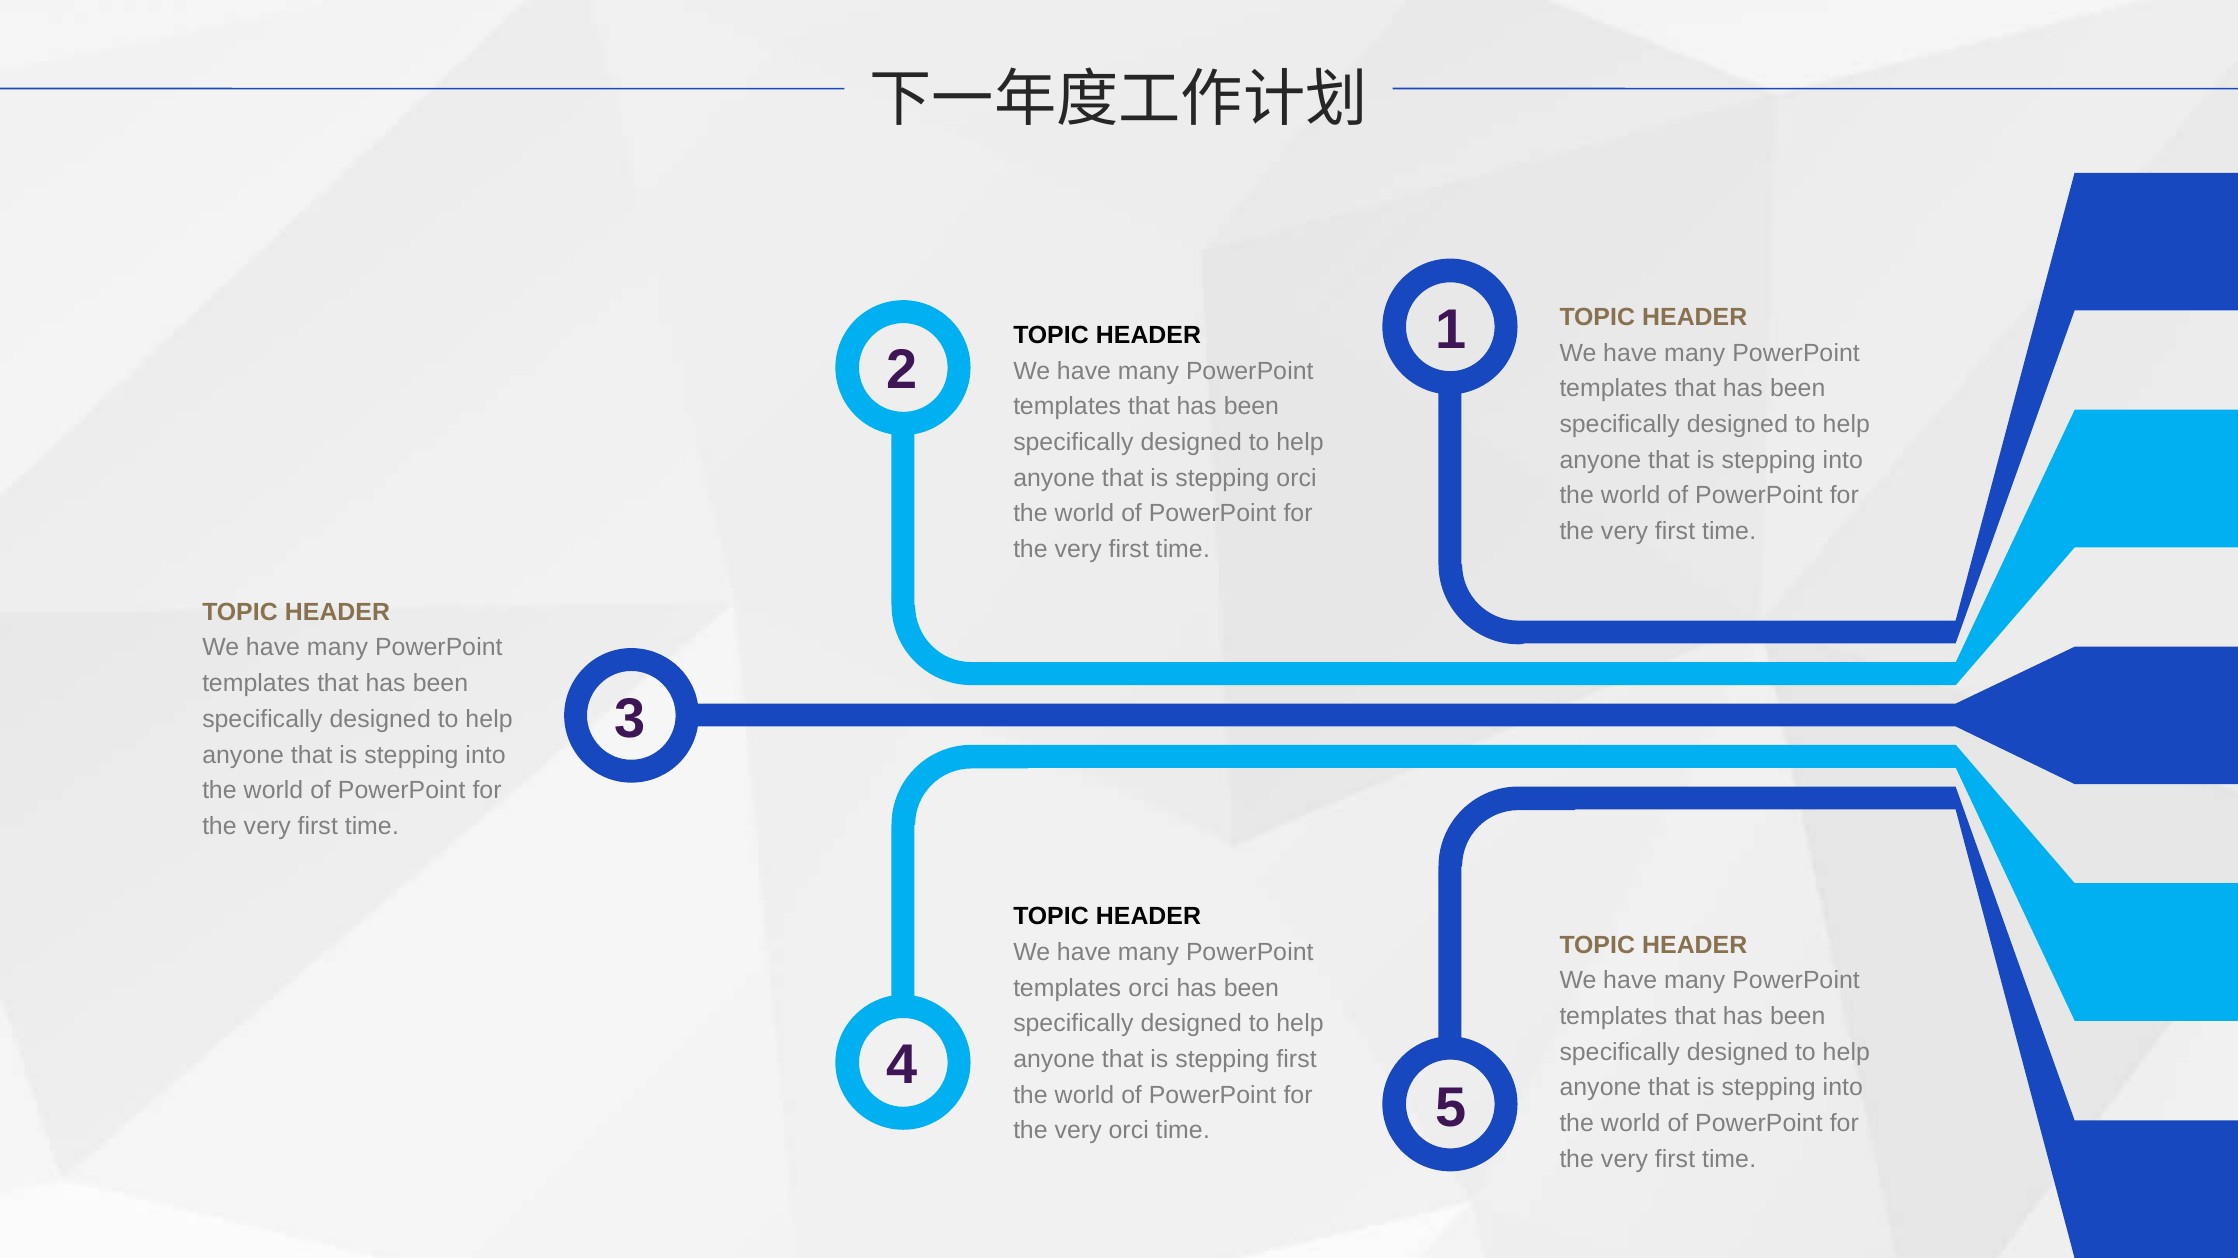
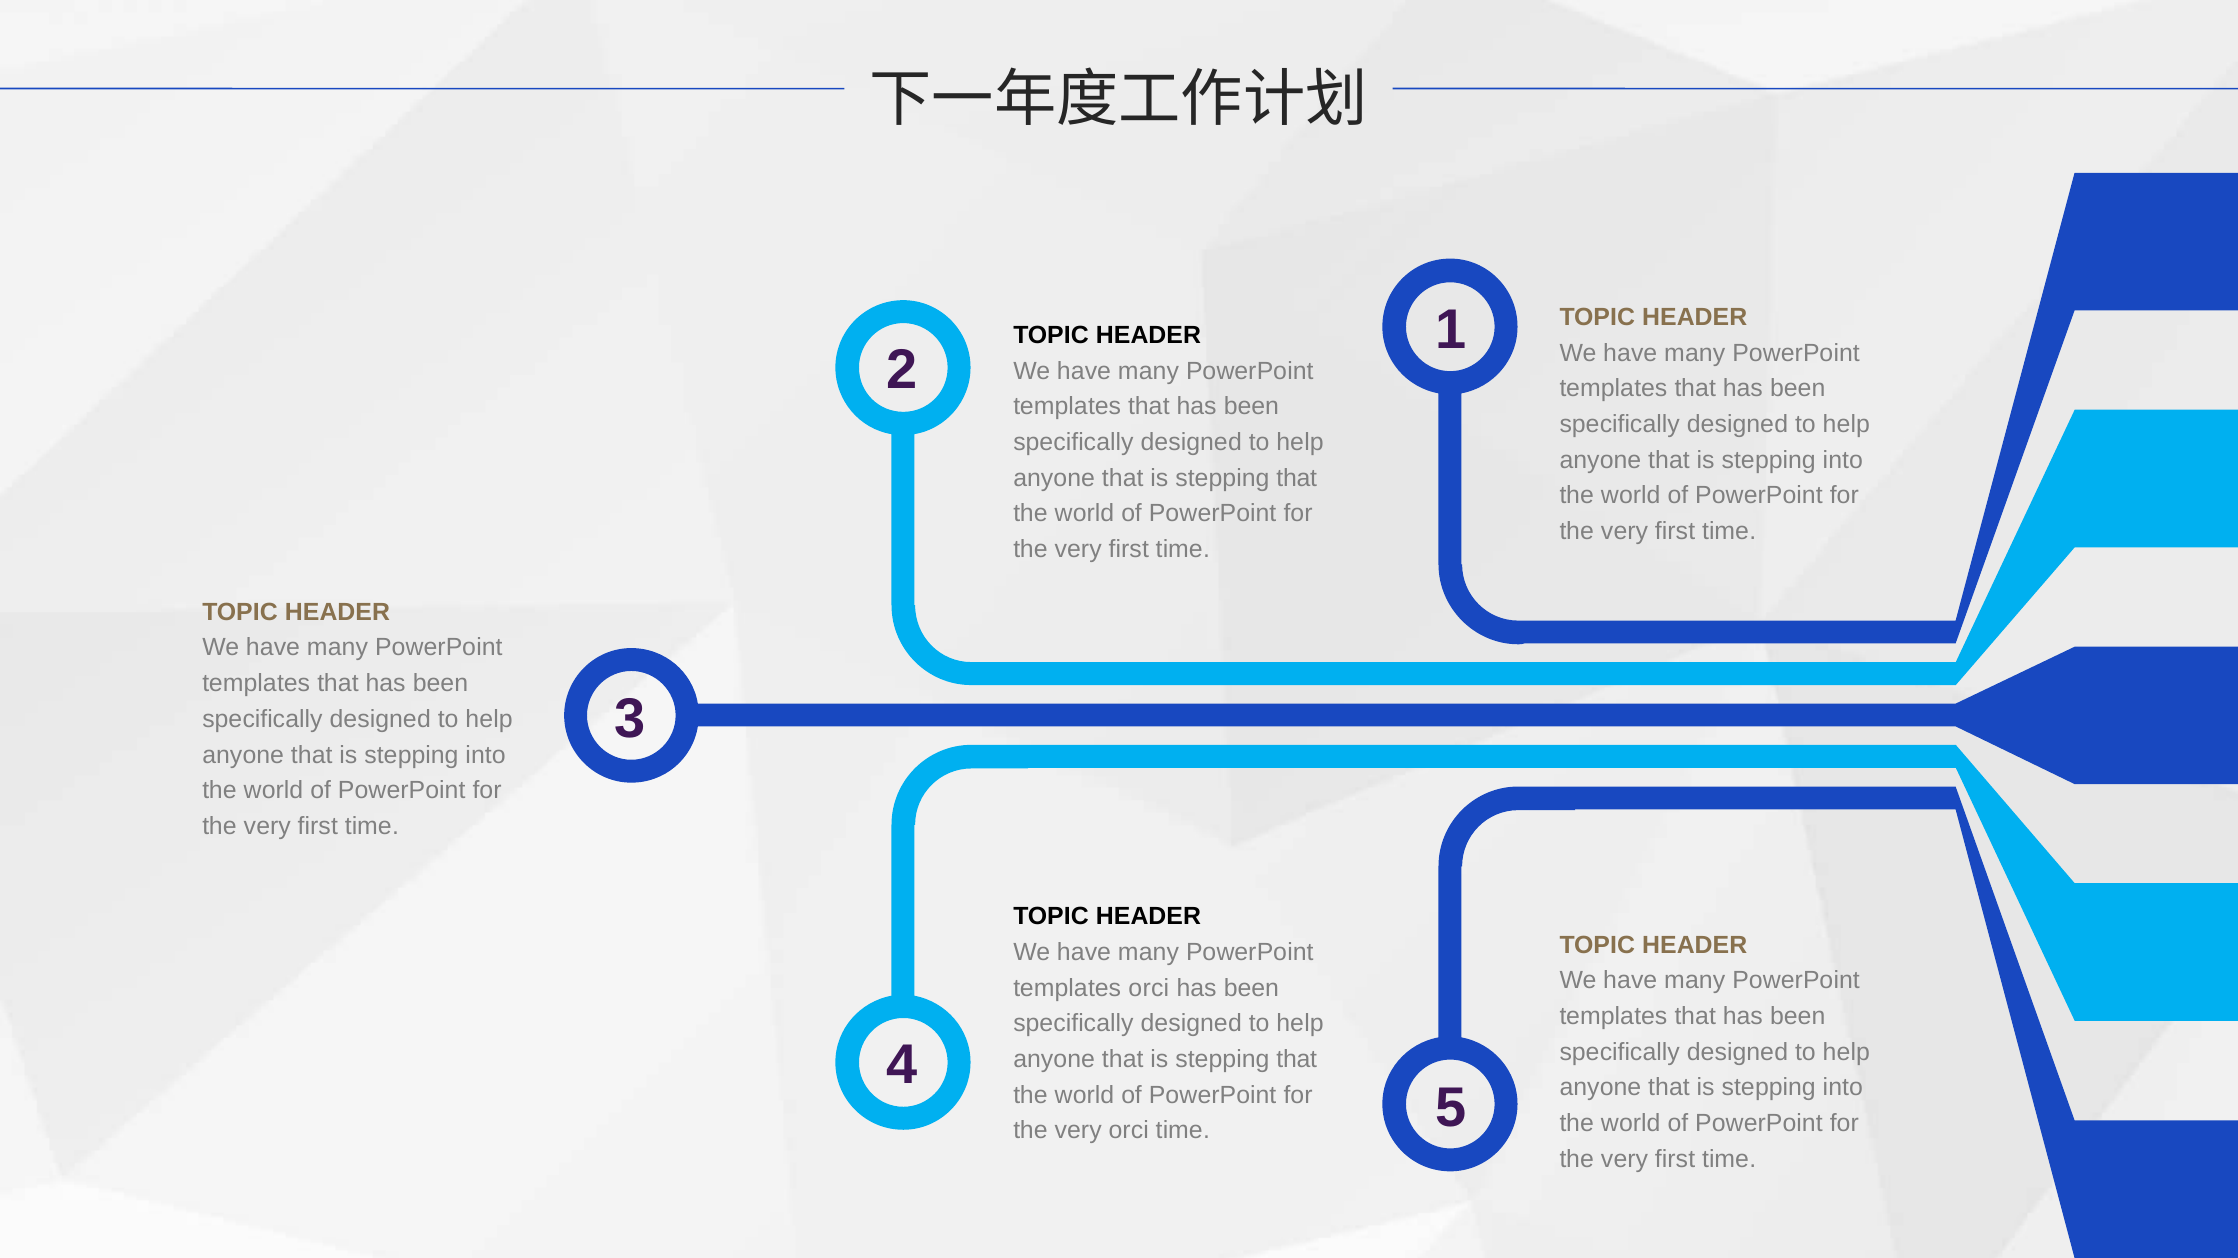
orci at (1297, 478): orci -> that
first at (1297, 1060): first -> that
